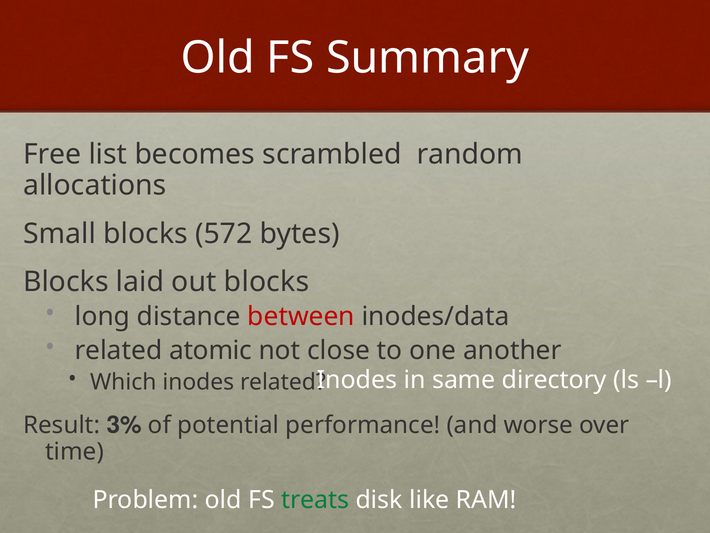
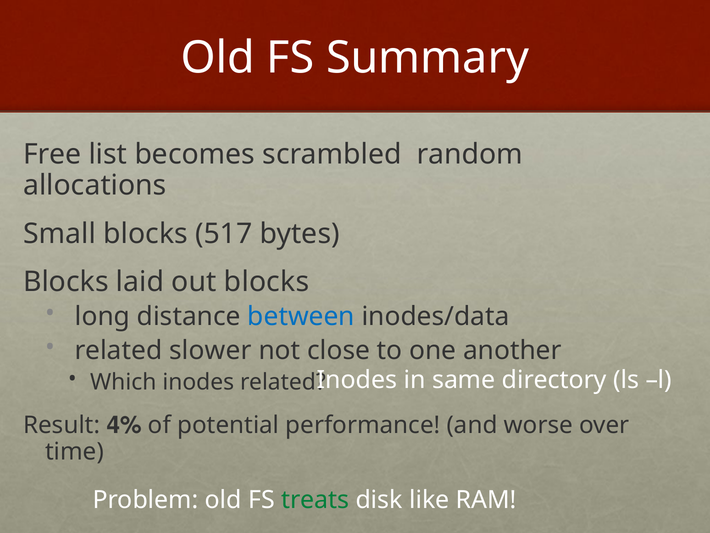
572: 572 -> 517
between colour: red -> blue
atomic: atomic -> slower
3%: 3% -> 4%
